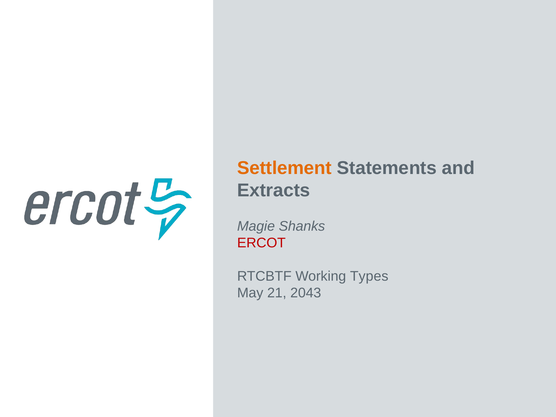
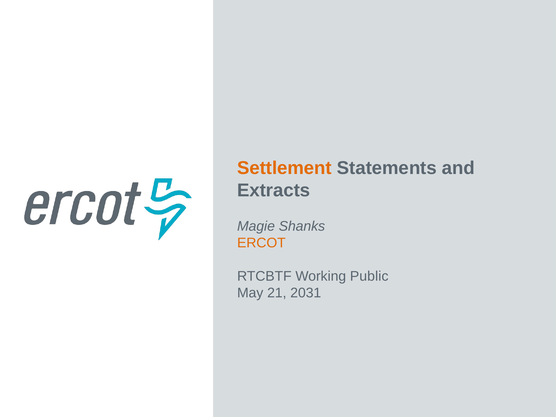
ERCOT colour: red -> orange
Types: Types -> Public
2043: 2043 -> 2031
